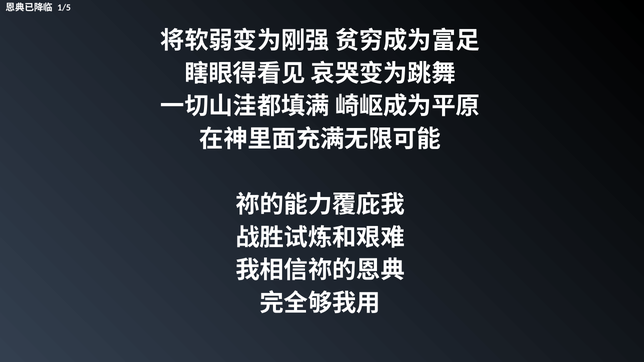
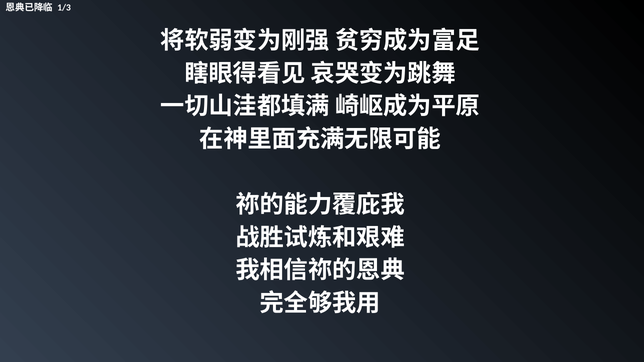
1/5: 1/5 -> 1/3
